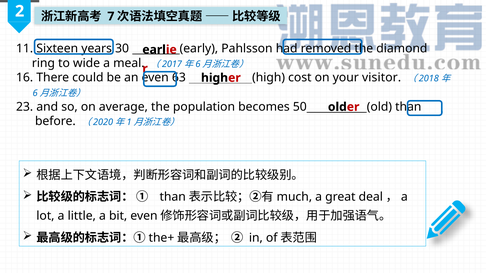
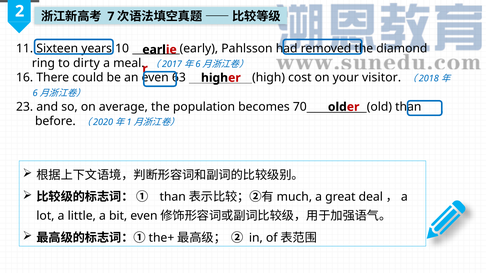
30: 30 -> 10
wide: wide -> dirty
50: 50 -> 70
